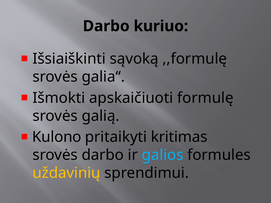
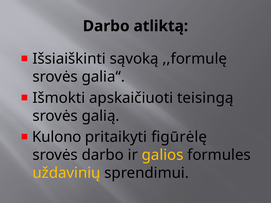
kuriuo: kuriuo -> atliktą
formulę: formulę -> teisingą
kritimas: kritimas -> figūrėlę
galios colour: light blue -> yellow
